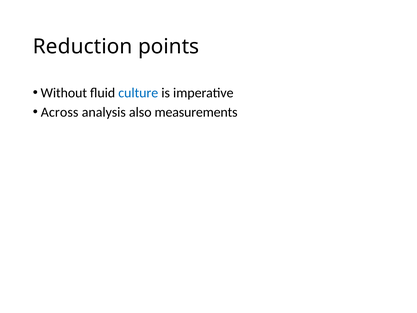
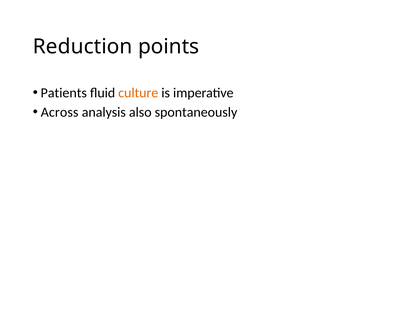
Without: Without -> Patients
culture colour: blue -> orange
measurements: measurements -> spontaneously
